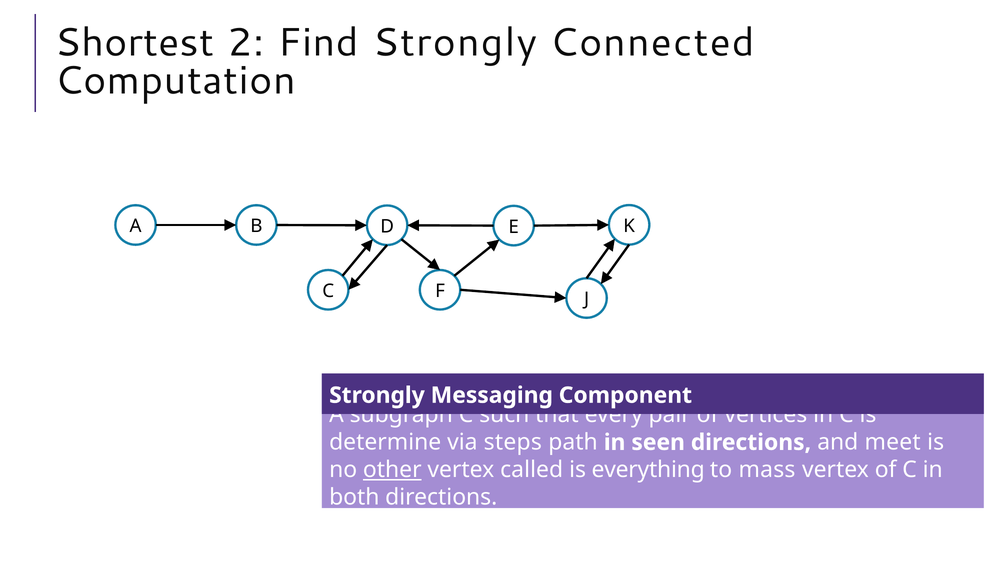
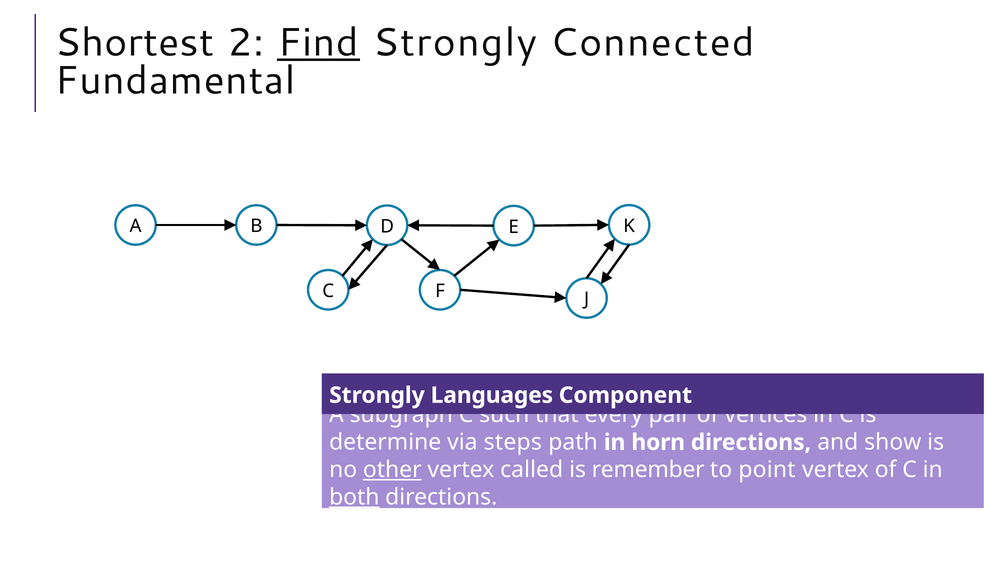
Find underline: none -> present
Computation: Computation -> Fundamental
Messaging: Messaging -> Languages
seen: seen -> horn
meet: meet -> show
everything: everything -> remember
mass: mass -> point
both underline: none -> present
